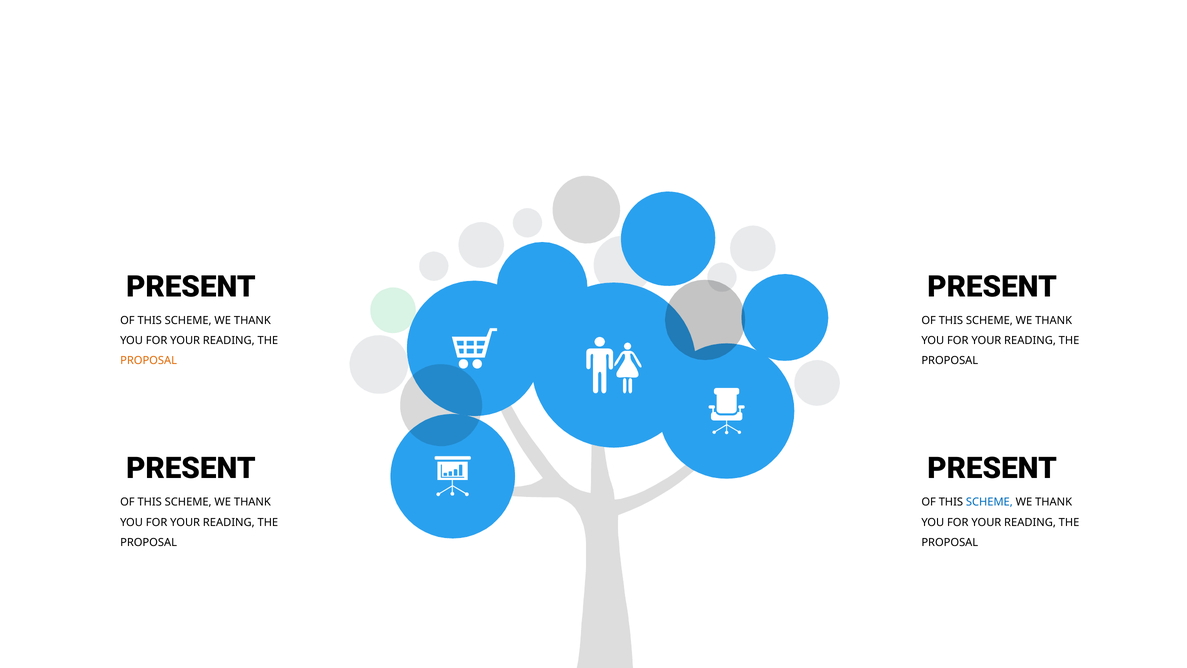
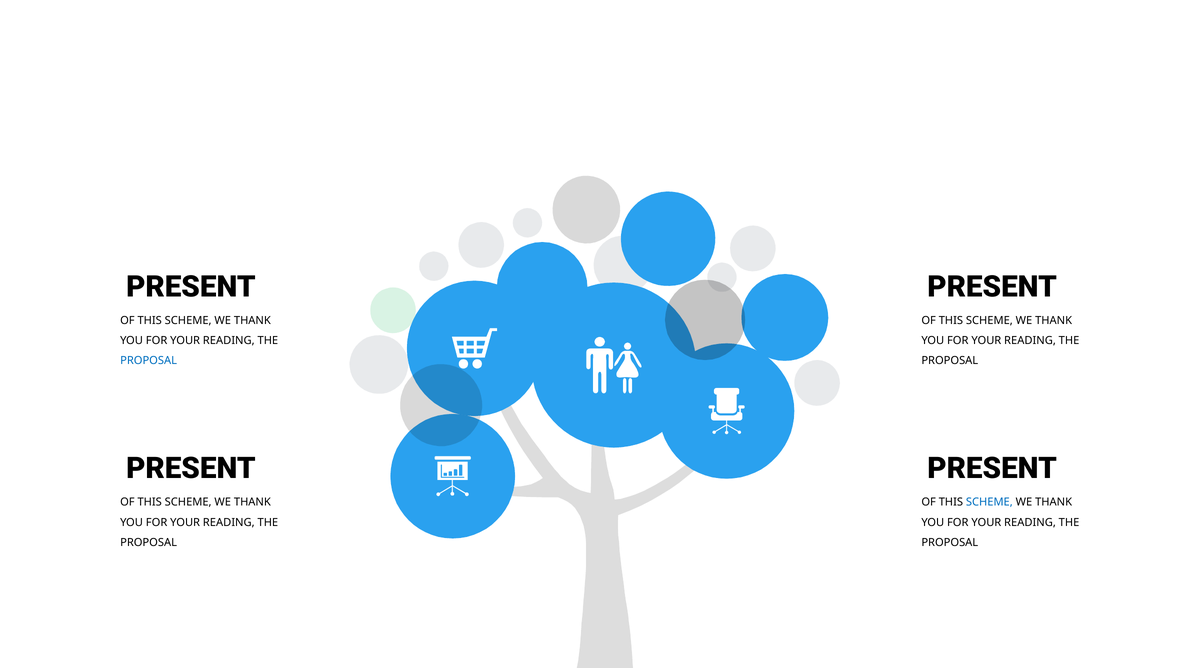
PROPOSAL at (149, 360) colour: orange -> blue
